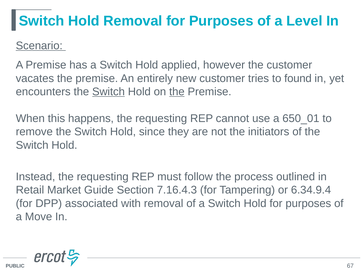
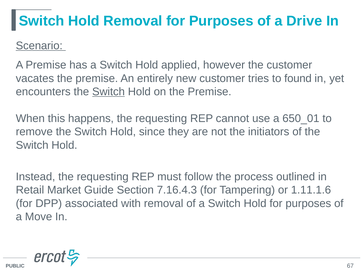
Level: Level -> Drive
the at (177, 92) underline: present -> none
6.34.9.4: 6.34.9.4 -> 1.11.1.6
